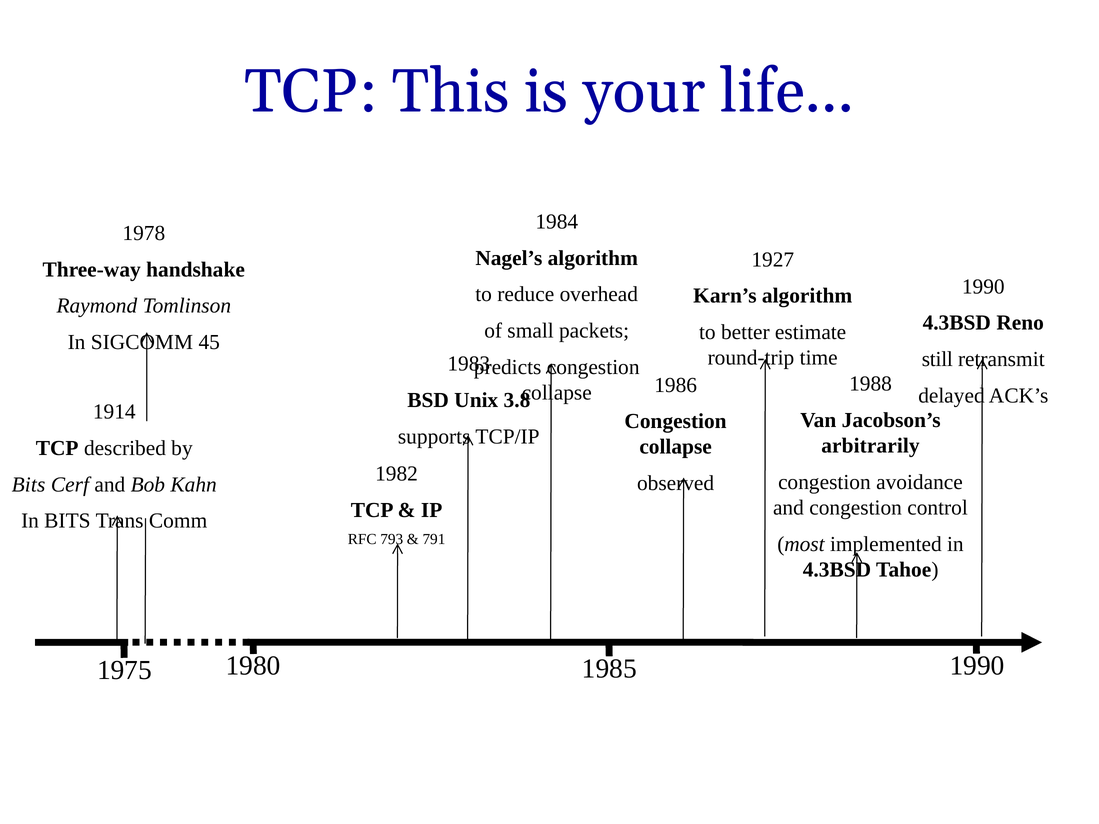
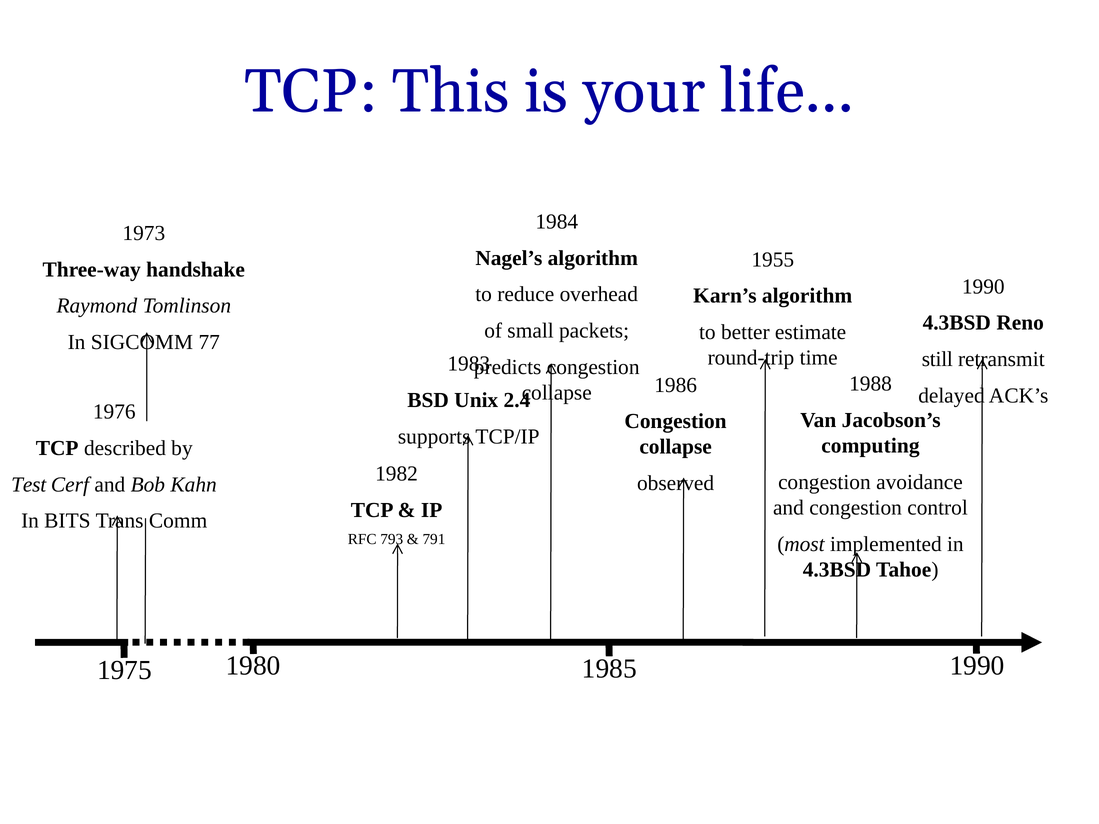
1978: 1978 -> 1973
1927: 1927 -> 1955
45: 45 -> 77
3.8: 3.8 -> 2.4
1914: 1914 -> 1976
arbitrarily: arbitrarily -> computing
Bits at (29, 485): Bits -> Test
